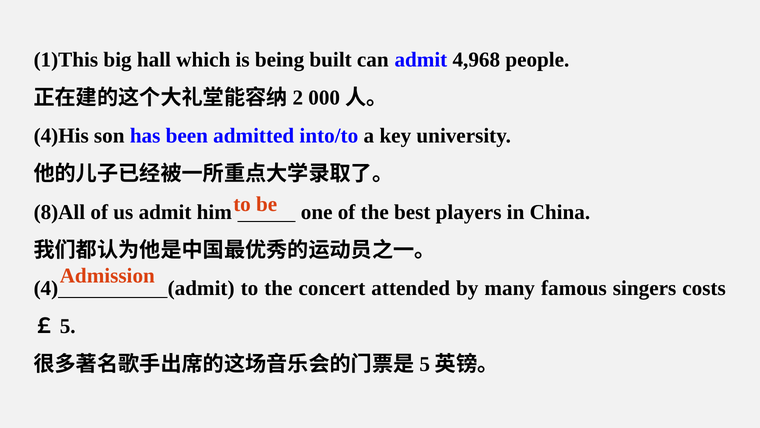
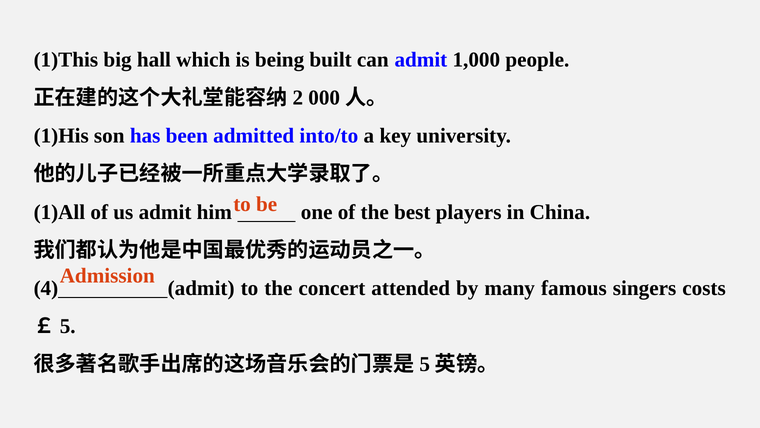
4,968: 4,968 -> 1,000
4)His: 4)His -> 1)His
8)All: 8)All -> 1)All
